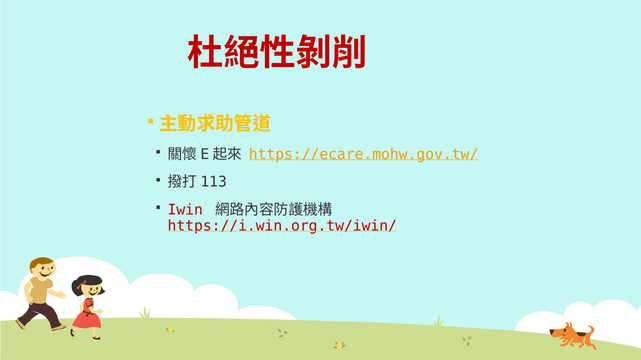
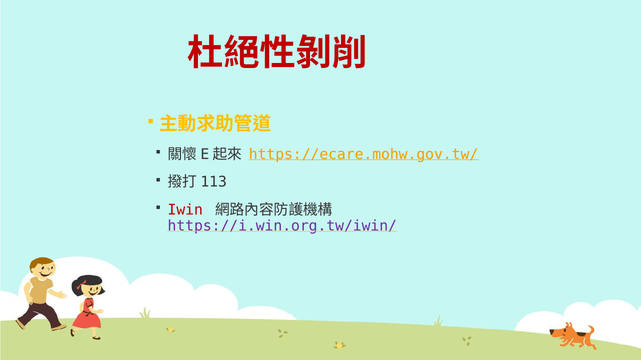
https://i.win.org.tw/iwin/ colour: red -> purple
